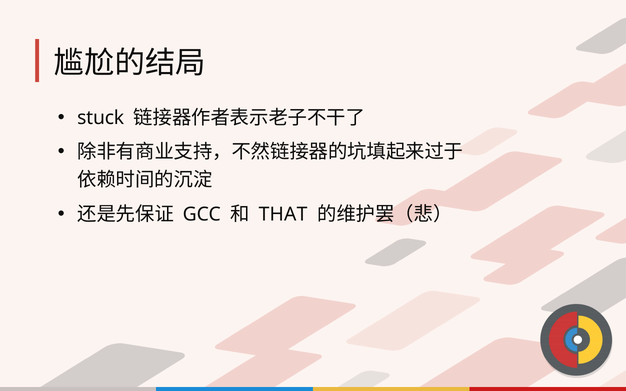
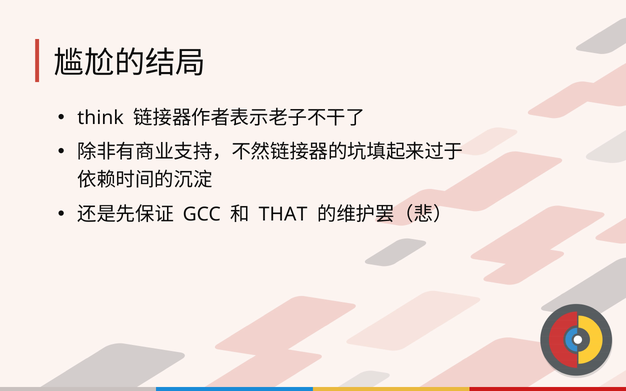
stuck: stuck -> think
